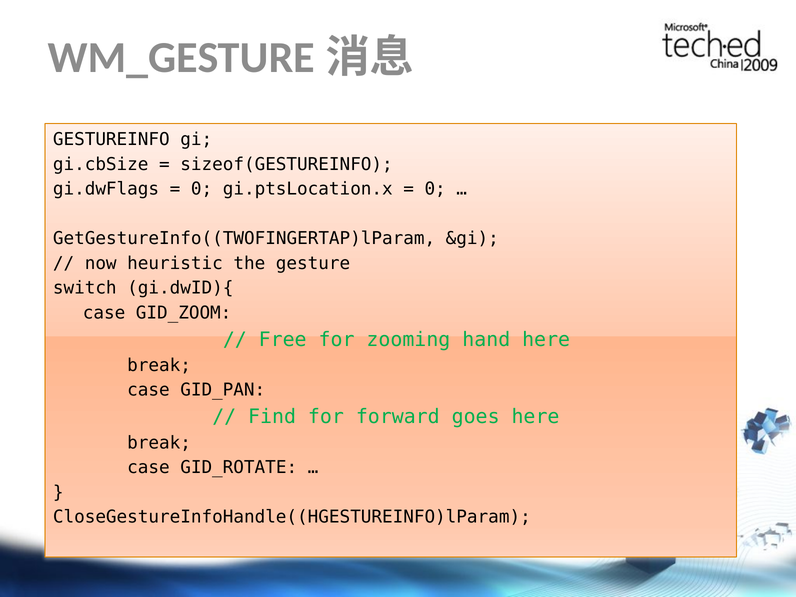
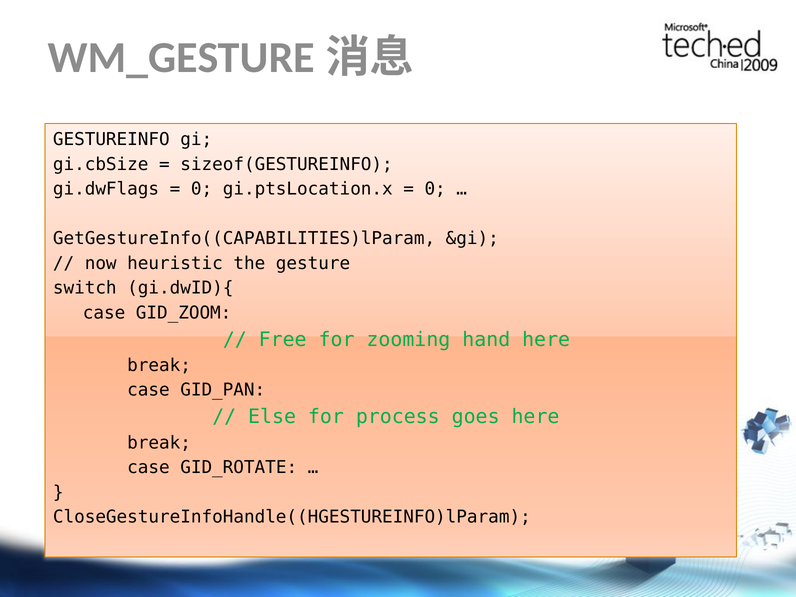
GetGestureInfo((TWOFINGERTAP)lParam: GetGestureInfo((TWOFINGERTAP)lParam -> GetGestureInfo((CAPABILITIES)lParam
Find: Find -> Else
forward: forward -> process
